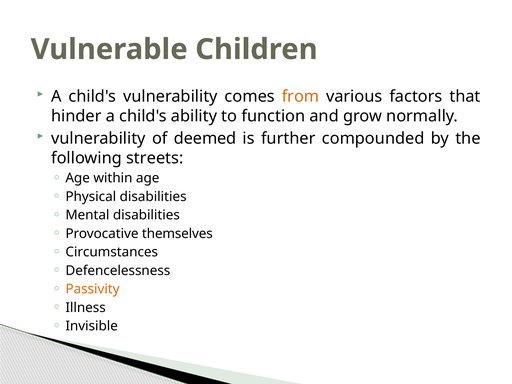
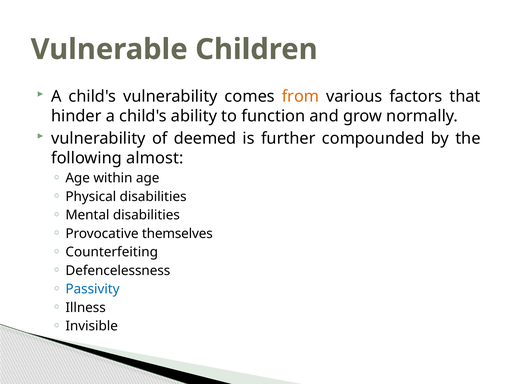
streets: streets -> almost
Circumstances: Circumstances -> Counterfeiting
Passivity colour: orange -> blue
